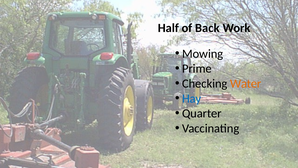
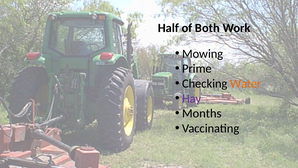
Back: Back -> Both
Hay colour: blue -> purple
Quarter: Quarter -> Months
